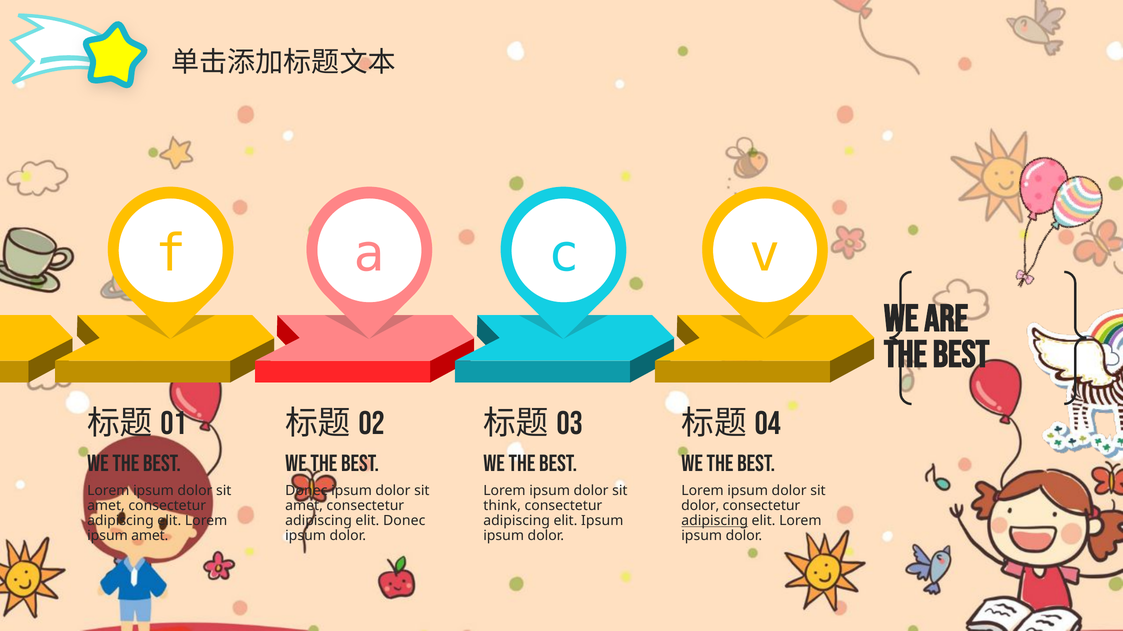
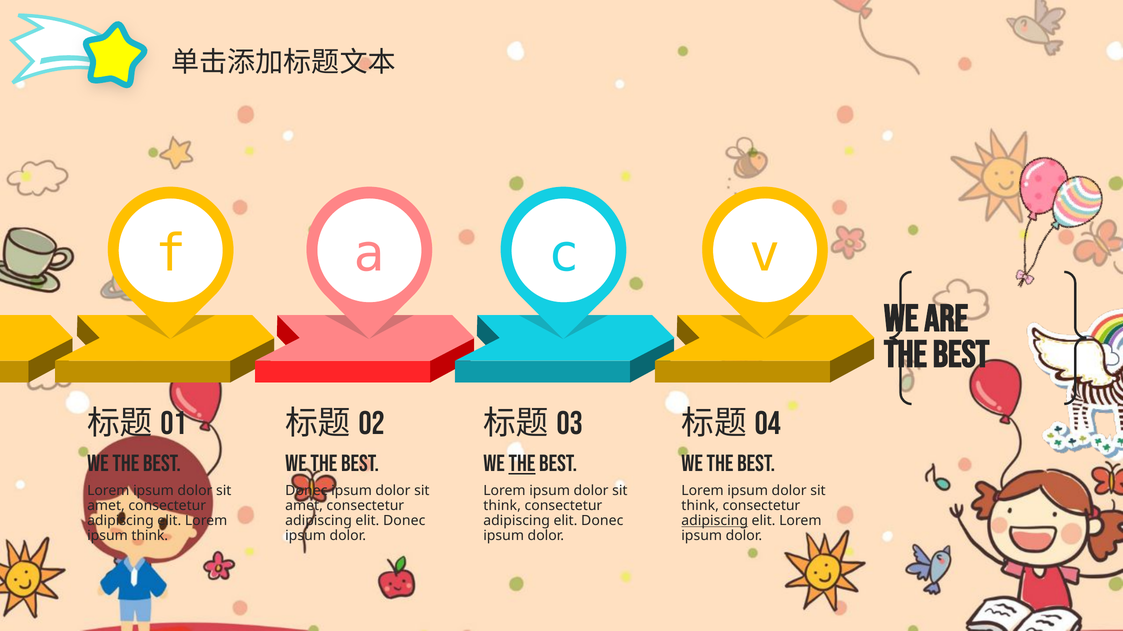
the at (522, 464) underline: none -> present
dolor at (700, 506): dolor -> think
Ipsum at (602, 521): Ipsum -> Donec
ipsum amet: amet -> think
